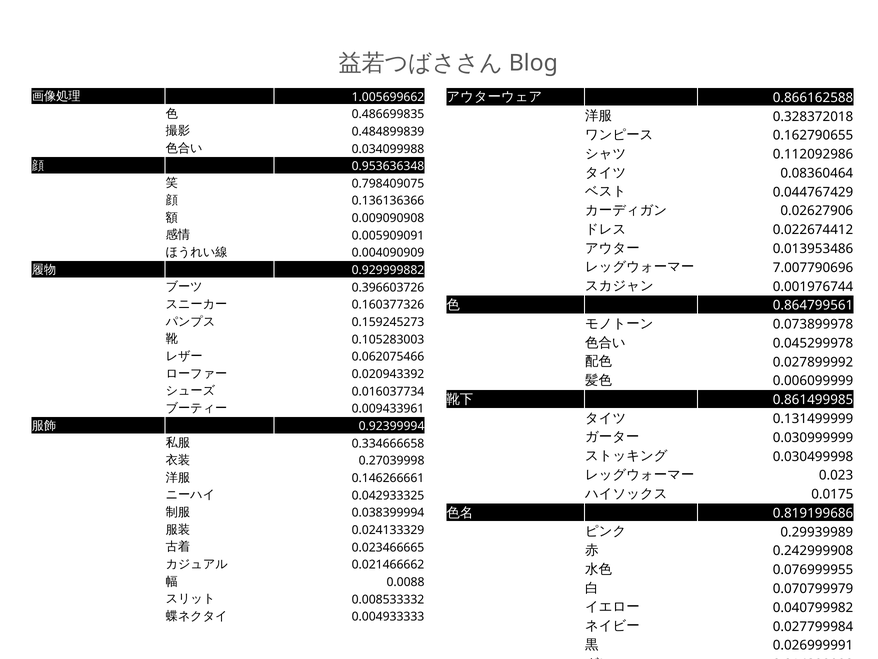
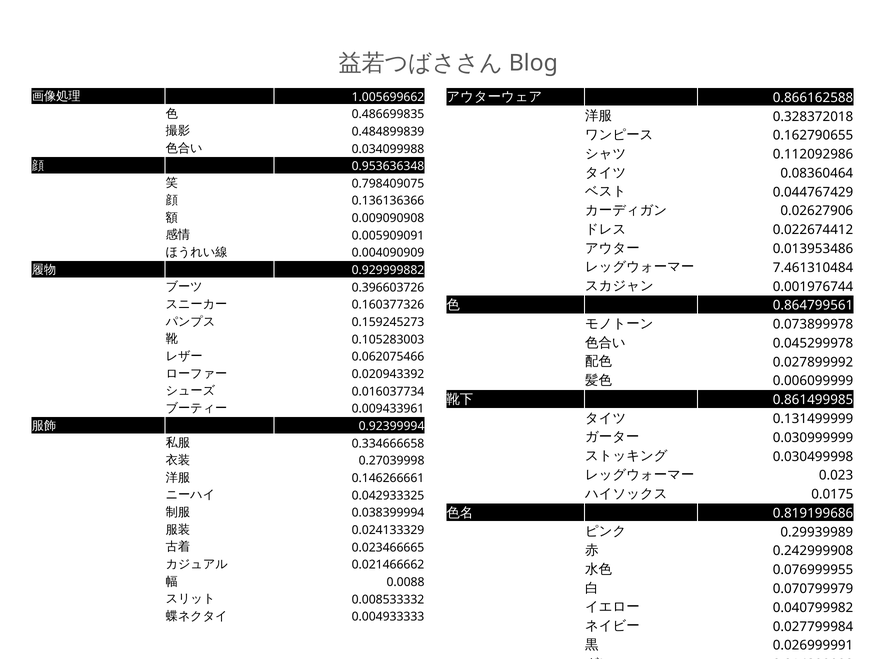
7.007790696: 7.007790696 -> 7.461310484
